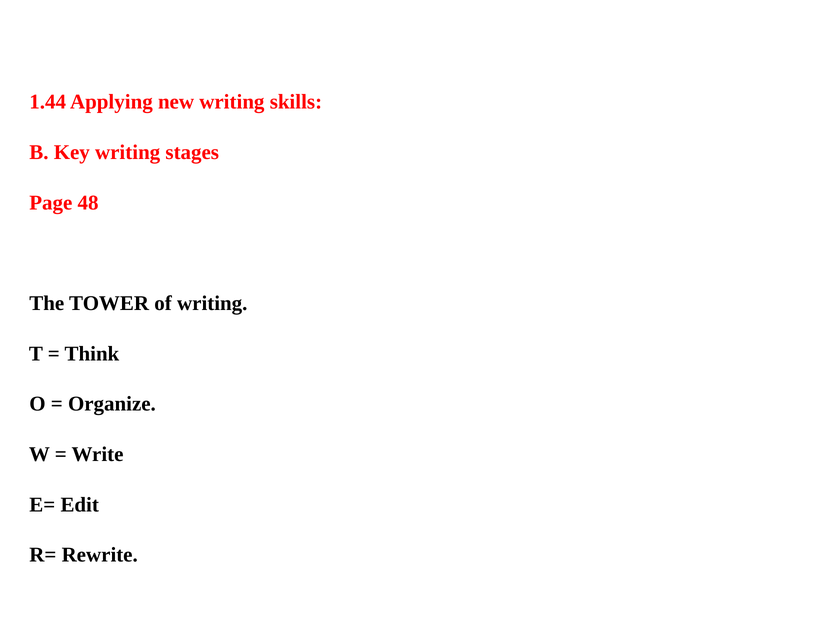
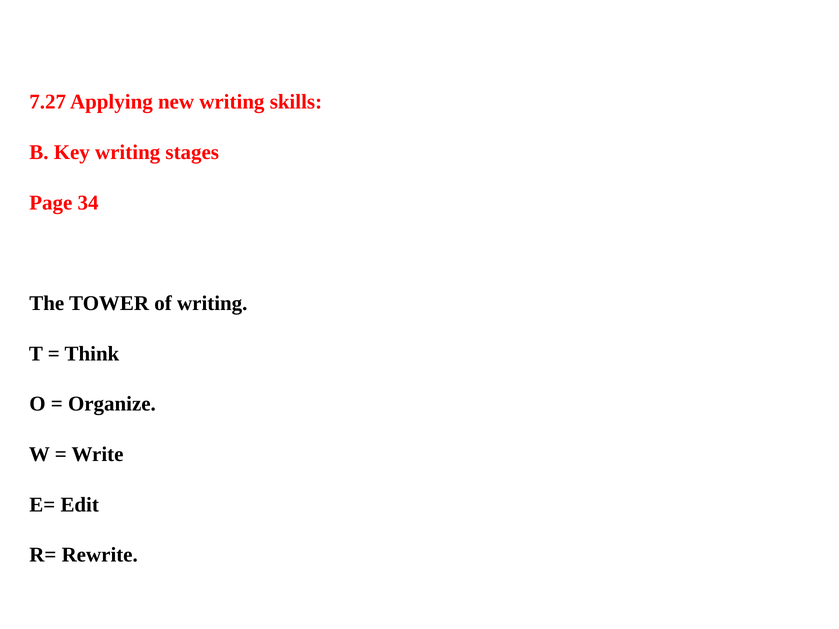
1.44: 1.44 -> 7.27
48: 48 -> 34
